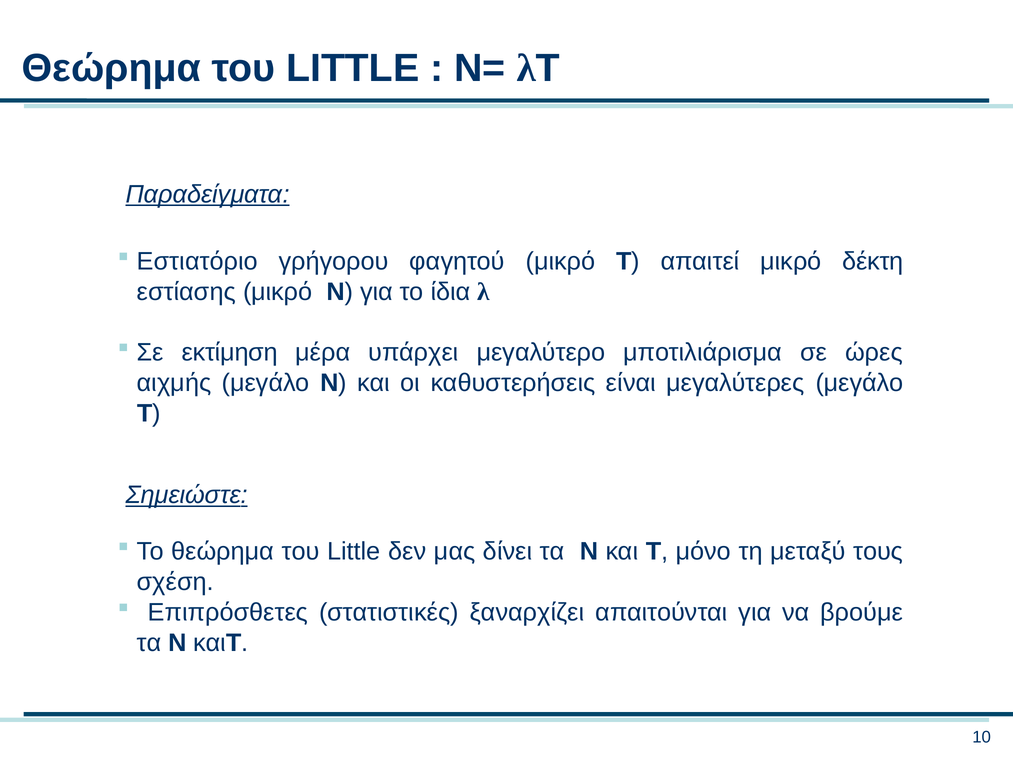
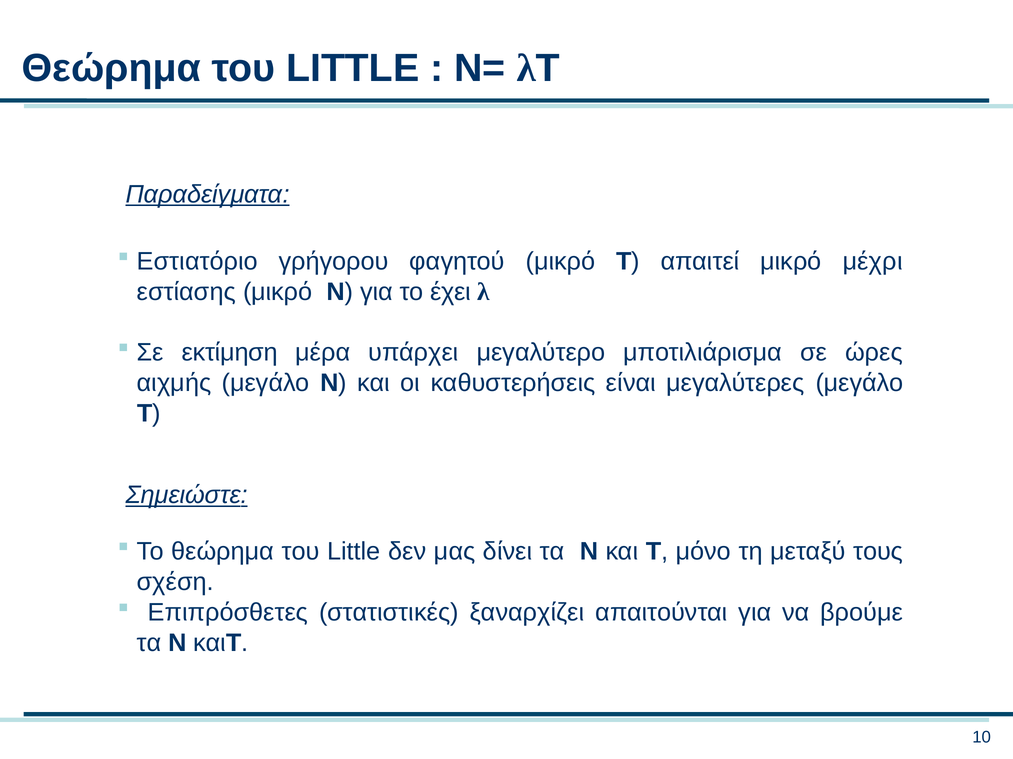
δέκτη: δέκτη -> μέχρι
ίδια: ίδια -> έχει
